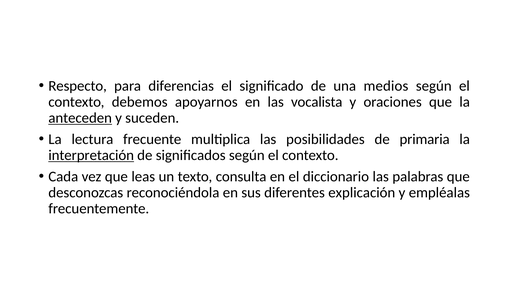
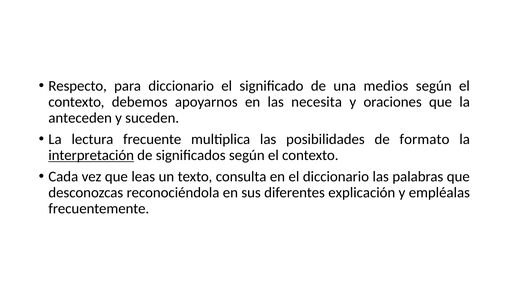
para diferencias: diferencias -> diccionario
vocalista: vocalista -> necesita
anteceden underline: present -> none
primaria: primaria -> formato
